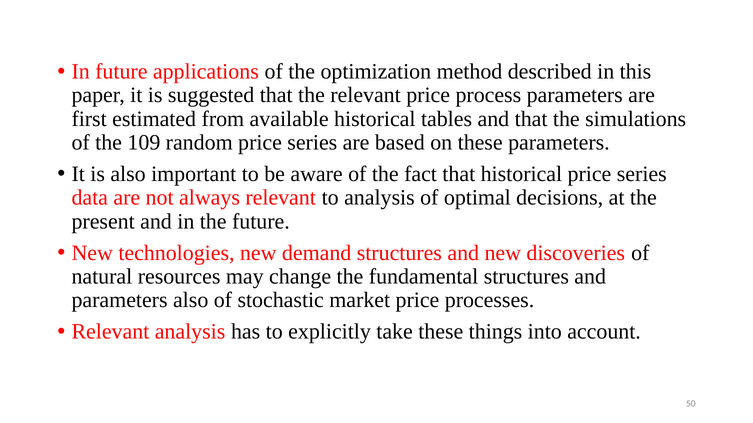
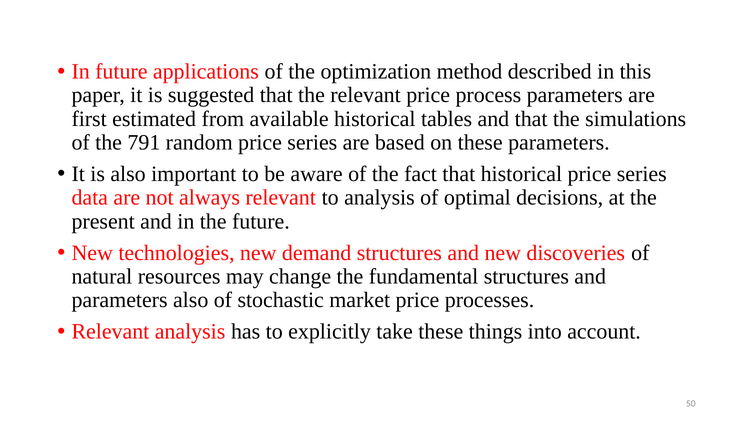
109: 109 -> 791
